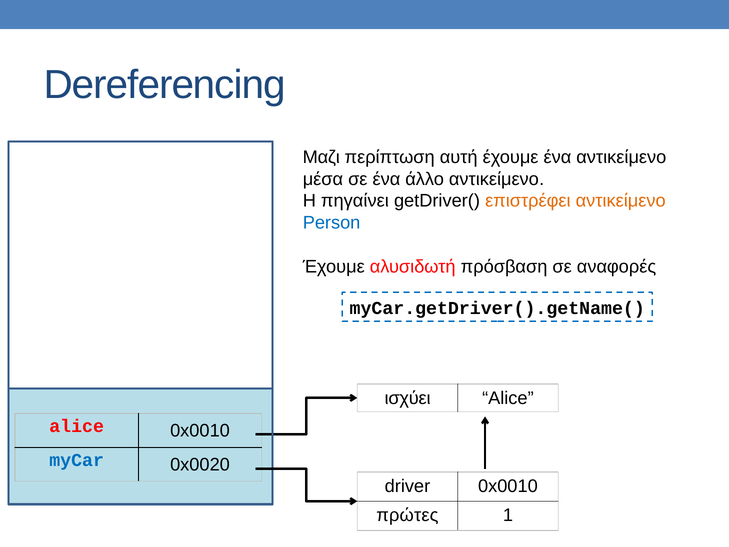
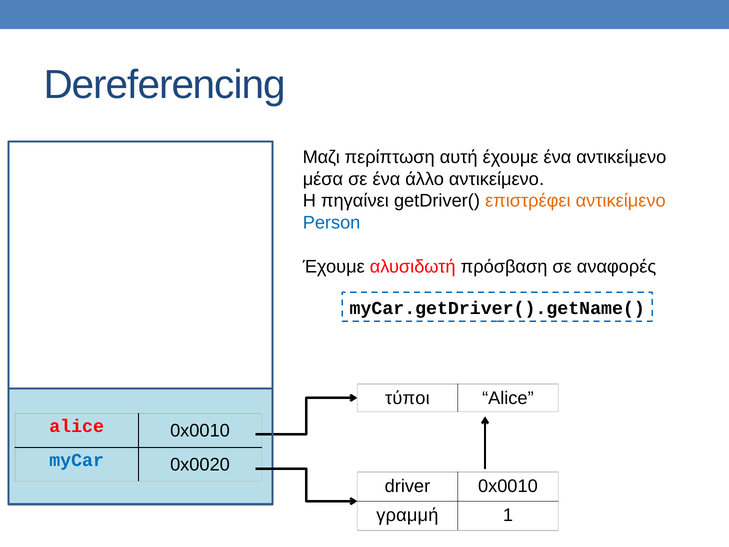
ισχύει: ισχύει -> τύποι
πρώτες: πρώτες -> γραμμή
